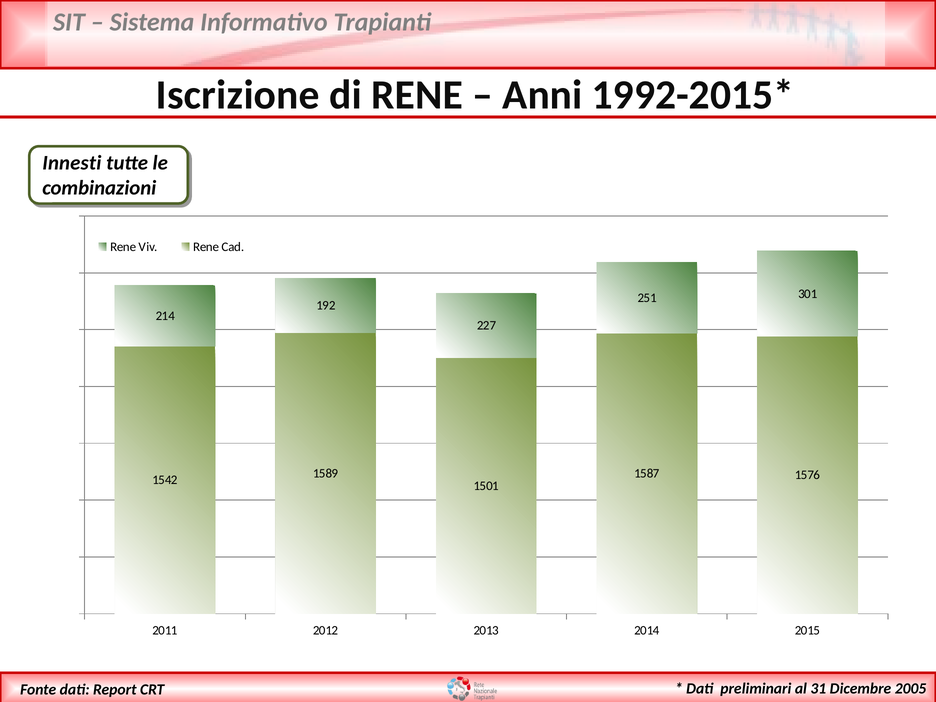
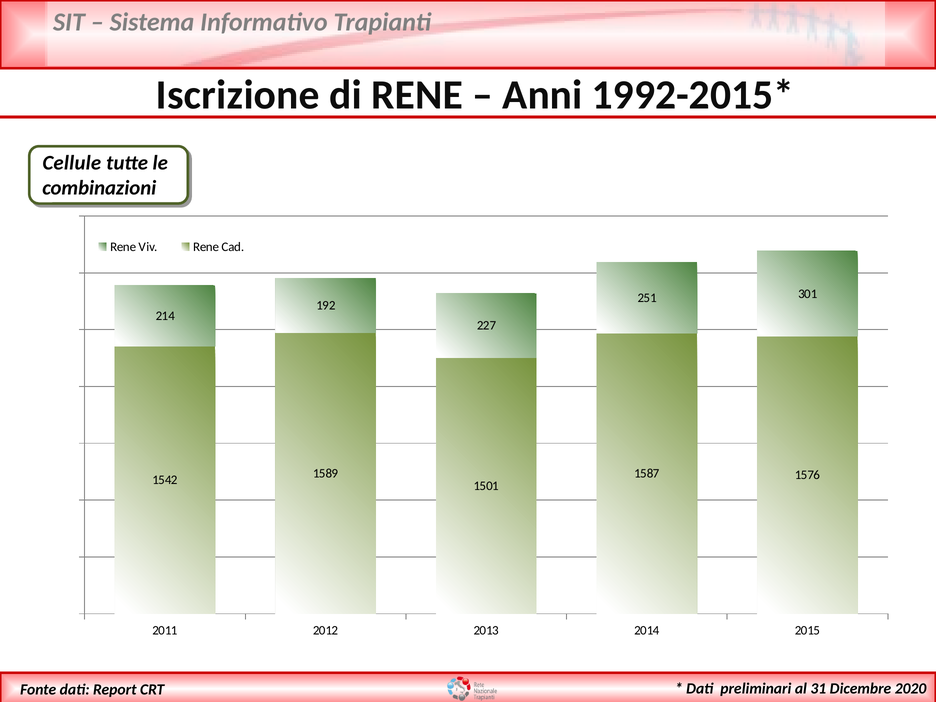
Innesti: Innesti -> Cellule
2005: 2005 -> 2020
